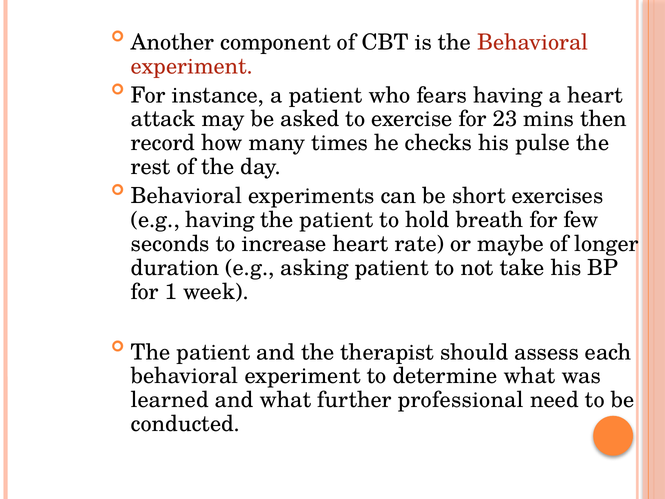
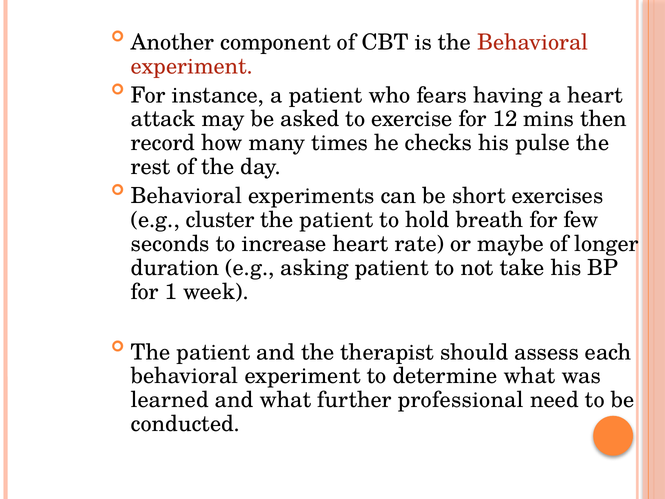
23: 23 -> 12
e.g having: having -> cluster
